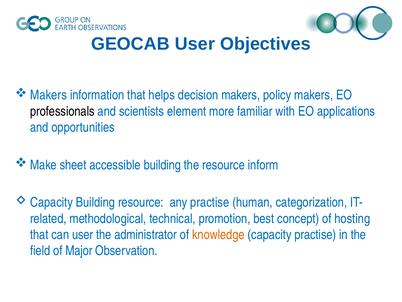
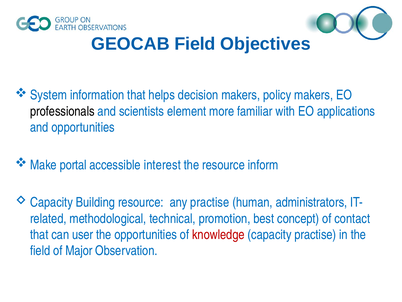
GEOCAB User: User -> Field
Makers at (49, 95): Makers -> System
sheet: sheet -> portal
accessible building: building -> interest
categorization: categorization -> administrators
hosting: hosting -> contact
the administrator: administrator -> opportunities
knowledge colour: orange -> red
